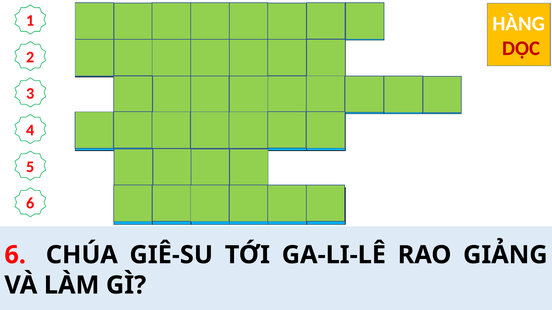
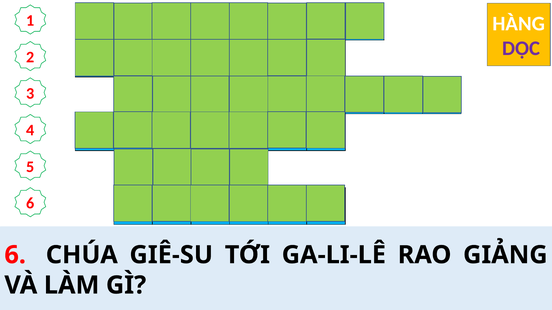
DỌC colour: red -> purple
